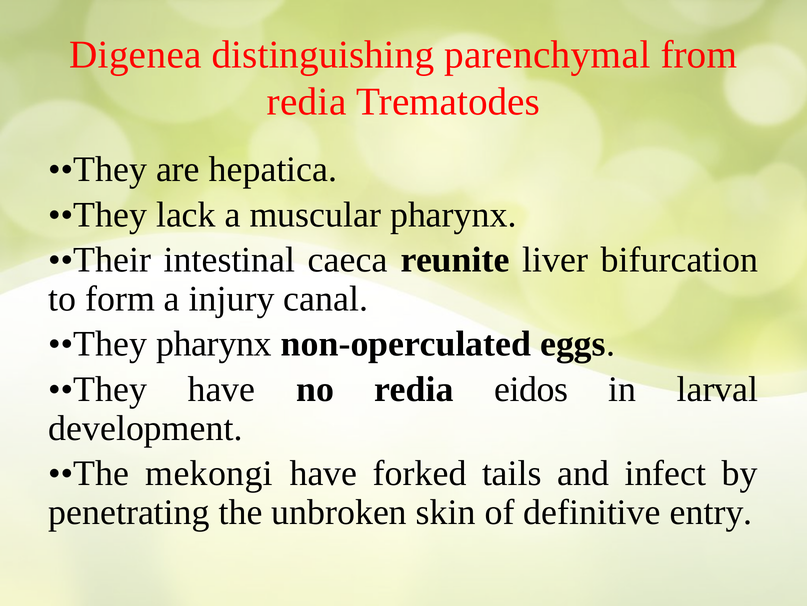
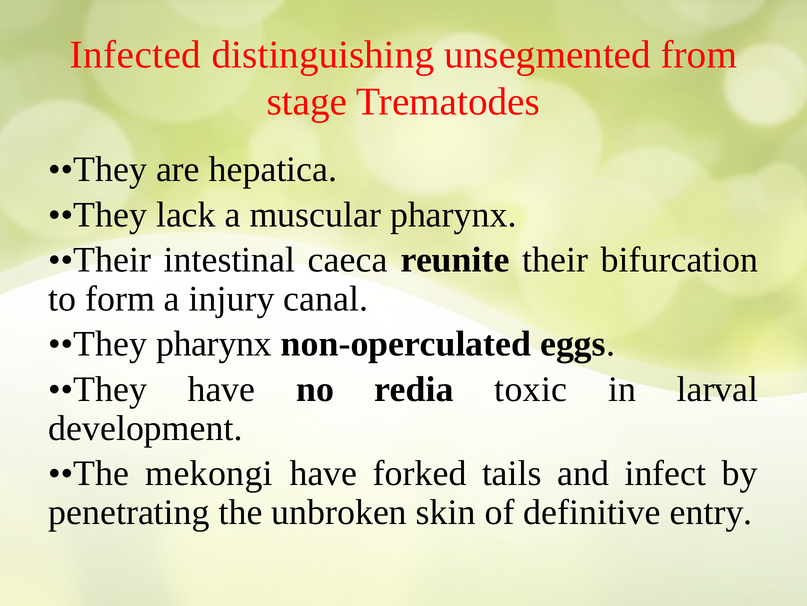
Digenea: Digenea -> Infected
parenchymal: parenchymal -> unsegmented
redia at (307, 102): redia -> stage
liver: liver -> their
eidos: eidos -> toxic
